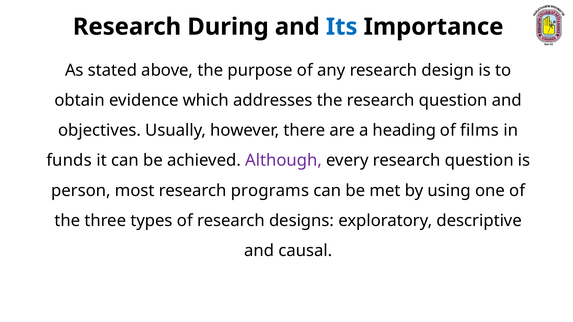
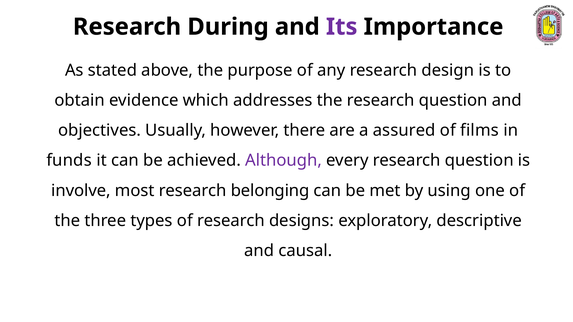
Its colour: blue -> purple
heading: heading -> assured
person: person -> involve
programs: programs -> belonging
